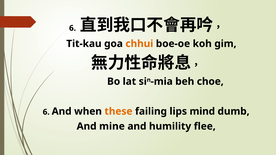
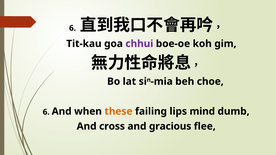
chhui colour: orange -> purple
mine: mine -> cross
humility: humility -> gracious
